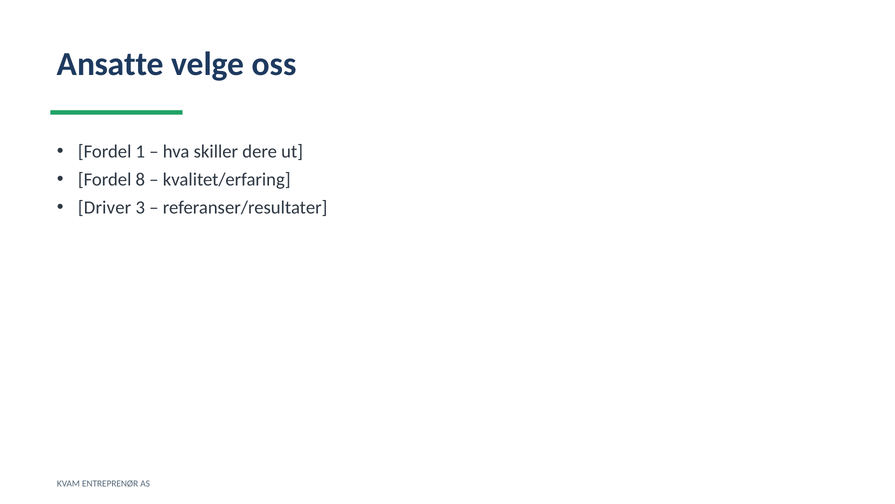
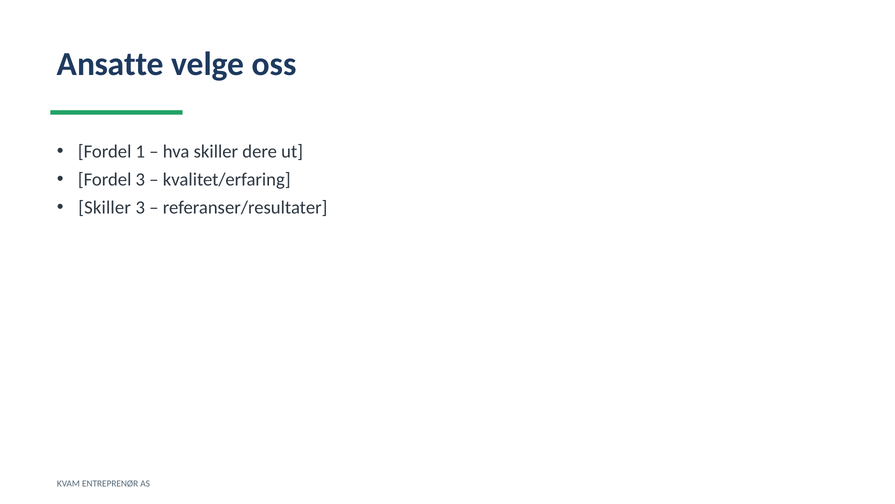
Fordel 8: 8 -> 3
Driver at (105, 208): Driver -> Skiller
